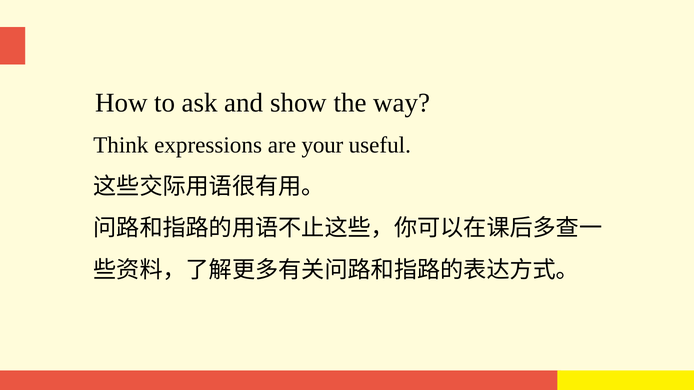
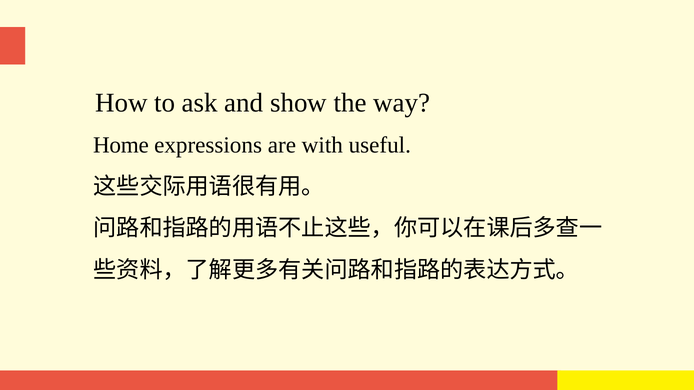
Think: Think -> Home
your: your -> with
